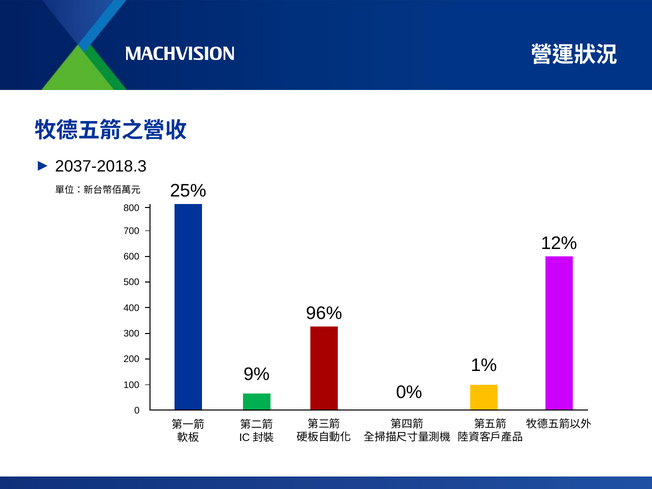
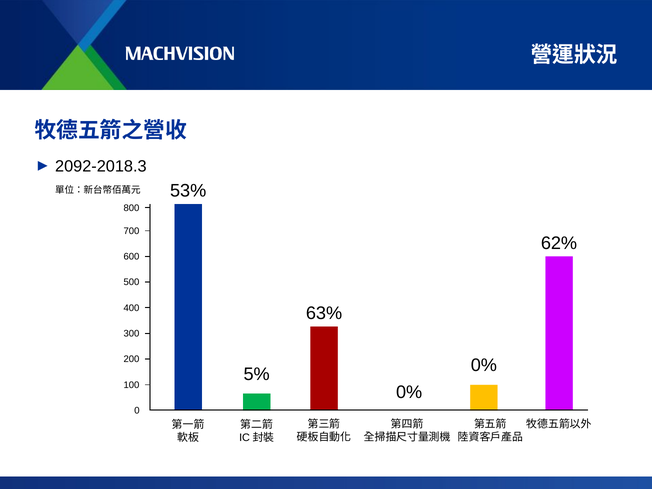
2037-2018.3: 2037-2018.3 -> 2092-2018.3
25%: 25% -> 53%
12%: 12% -> 62%
96%: 96% -> 63%
1% at (484, 365): 1% -> 0%
9%: 9% -> 5%
